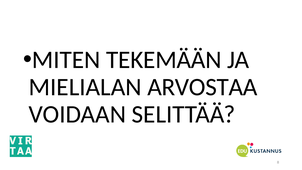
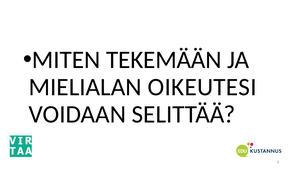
ARVOSTAA: ARVOSTAA -> OIKEUTESI
